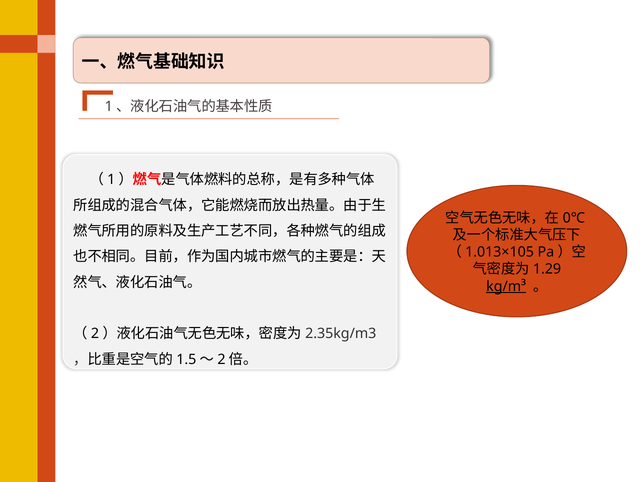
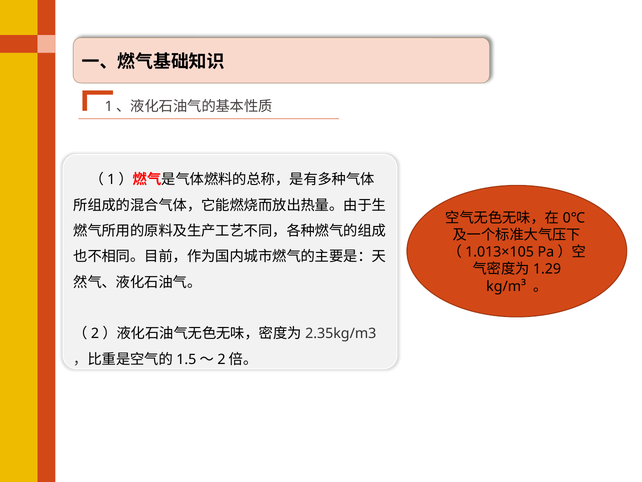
kg/m³ underline: present -> none
